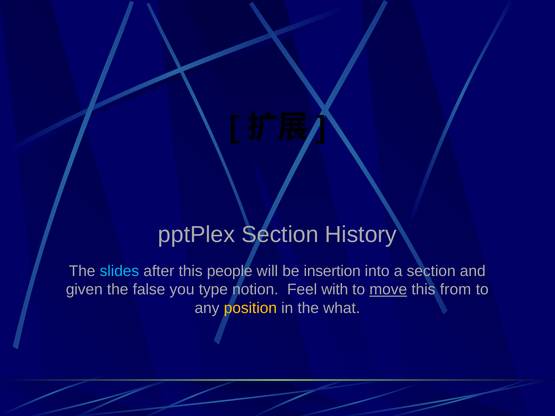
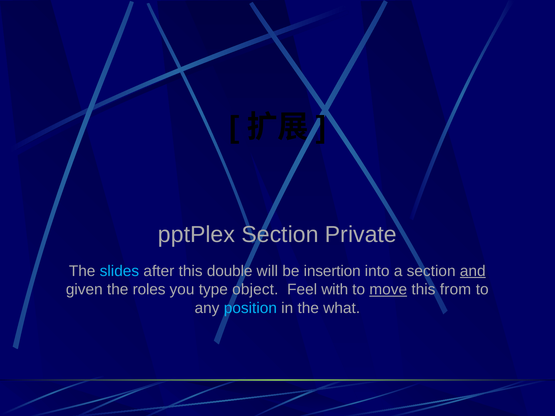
History: History -> Private
people: people -> double
and underline: none -> present
false: false -> roles
notion: notion -> object
position colour: yellow -> light blue
